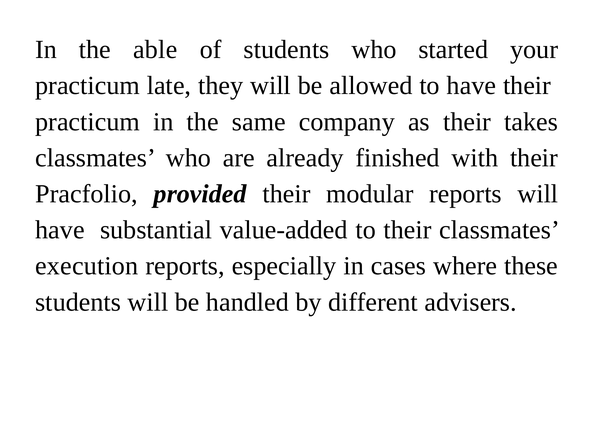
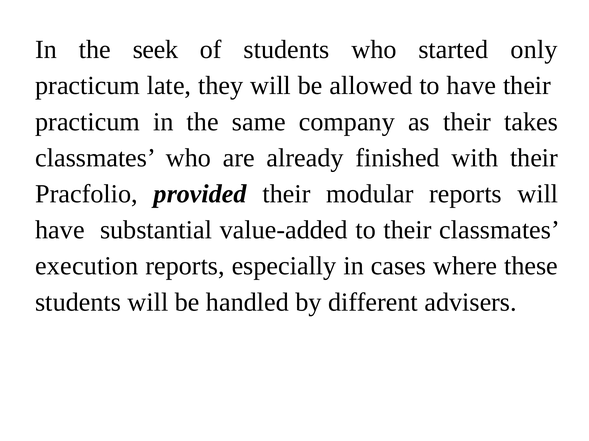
able: able -> seek
your: your -> only
